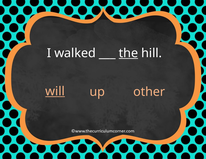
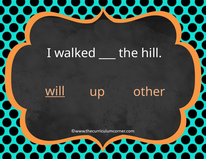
the underline: present -> none
